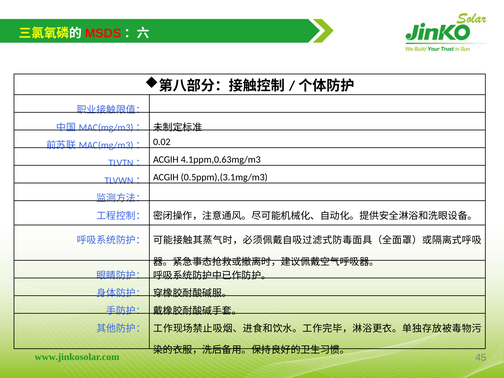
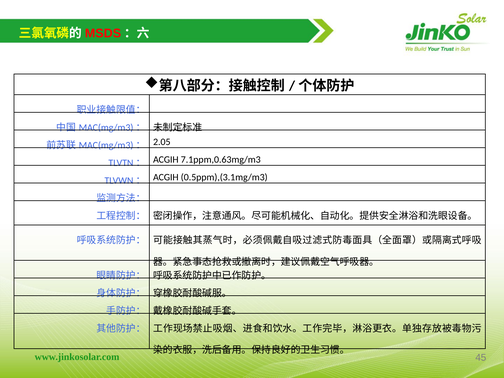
0.02: 0.02 -> 2.05
4.1ppm,0.63mg/m3: 4.1ppm,0.63mg/m3 -> 7.1ppm,0.63mg/m3
